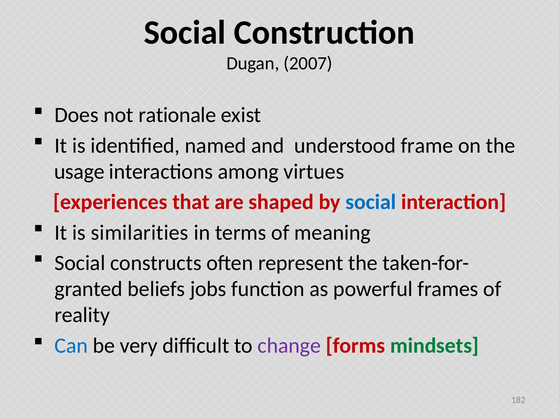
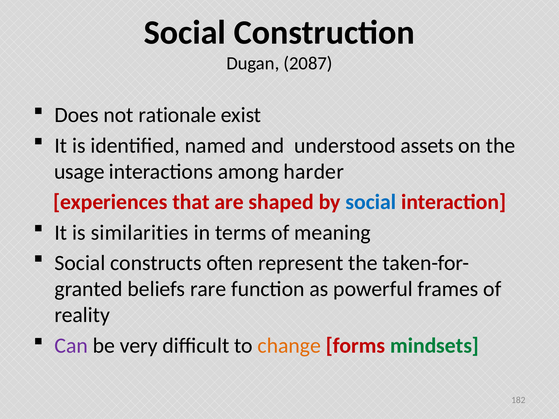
2007: 2007 -> 2087
frame: frame -> assets
virtues: virtues -> harder
jobs: jobs -> rare
Can colour: blue -> purple
change colour: purple -> orange
